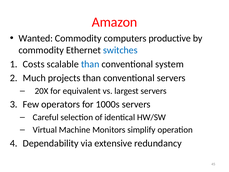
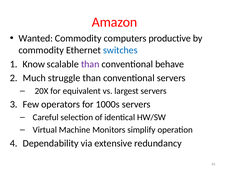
Costs: Costs -> Know
than at (90, 64) colour: blue -> purple
system: system -> behave
projects: projects -> struggle
